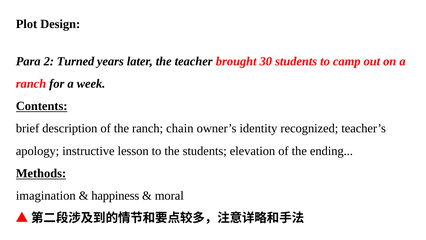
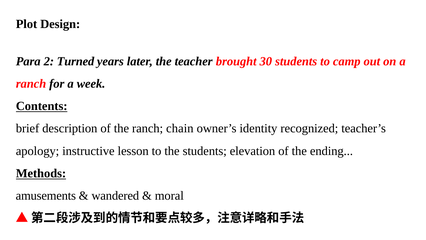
imagination: imagination -> amusements
happiness: happiness -> wandered
